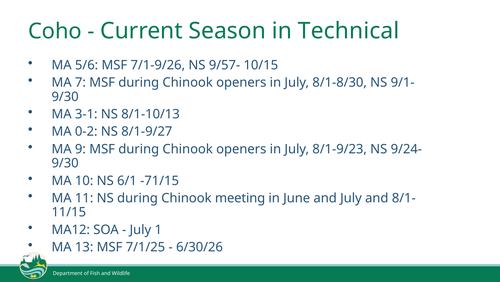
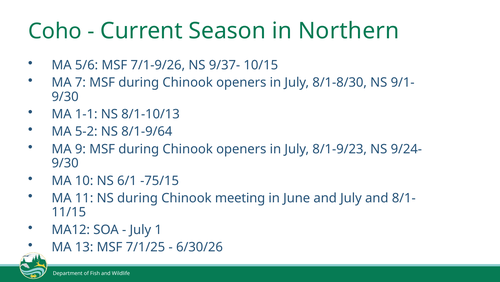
Technical: Technical -> Northern
9/57-: 9/57- -> 9/37-
3-1: 3-1 -> 1-1
0-2: 0-2 -> 5-2
8/1-9/27: 8/1-9/27 -> 8/1-9/64
-71/15: -71/15 -> -75/15
